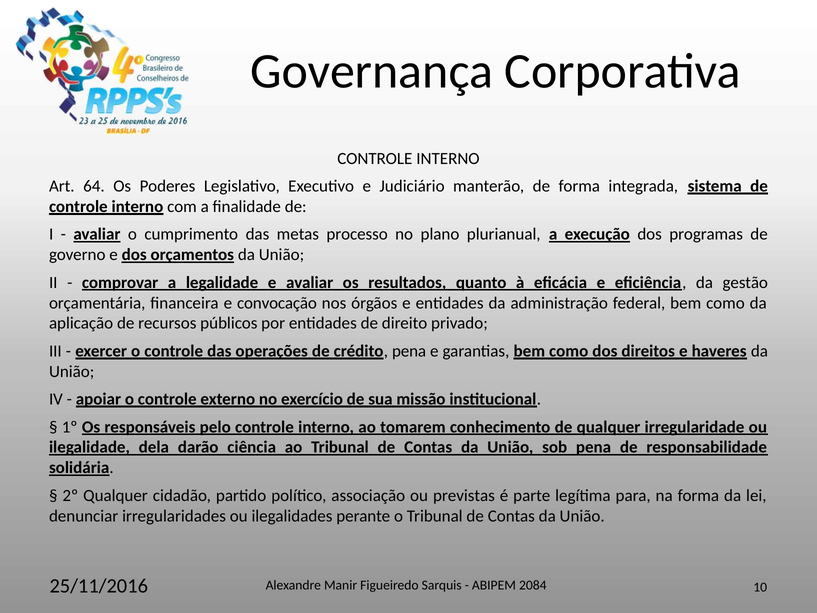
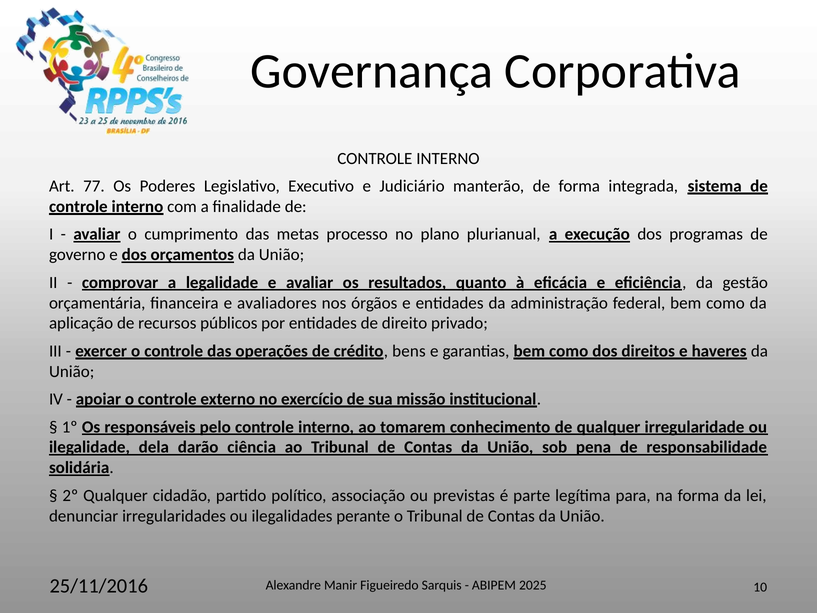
64: 64 -> 77
convocação: convocação -> avaliadores
crédito pena: pena -> bens
2084: 2084 -> 2025
